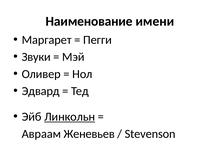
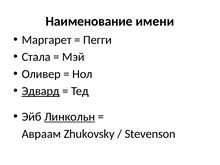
Звуки: Звуки -> Стала
Эдвард underline: none -> present
Женевьев: Женевьев -> Zhukovsky
